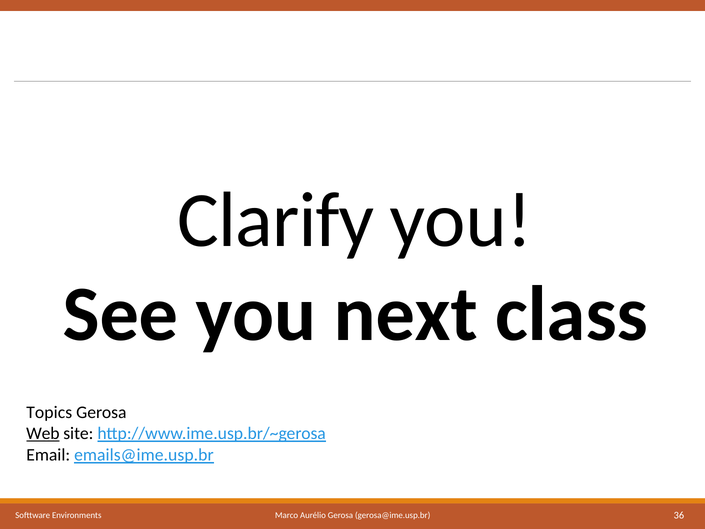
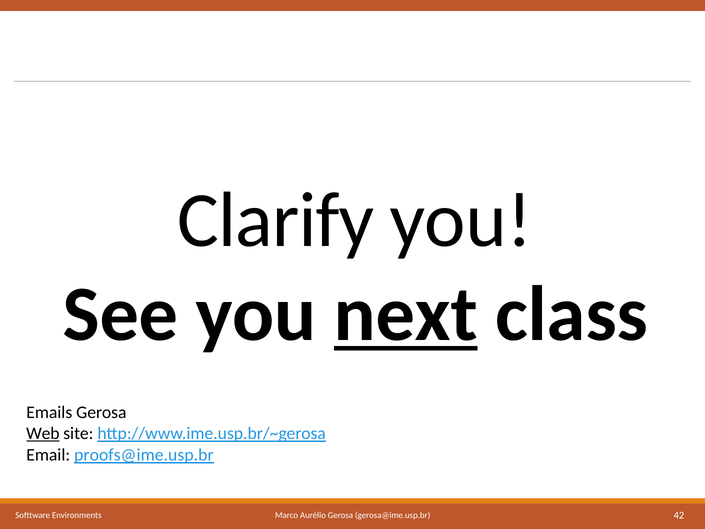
next underline: none -> present
Topics: Topics -> Emails
emails@ime.usp.br: emails@ime.usp.br -> proofs@ime.usp.br
36: 36 -> 42
